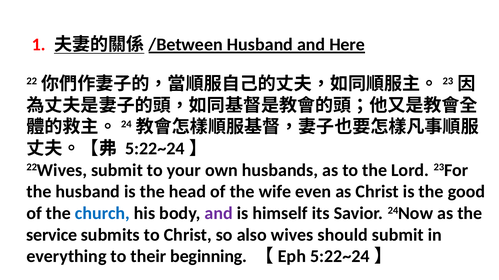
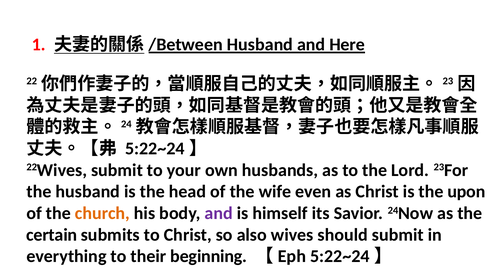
good: good -> upon
church colour: blue -> orange
service: service -> certain
